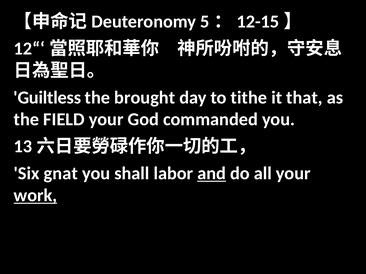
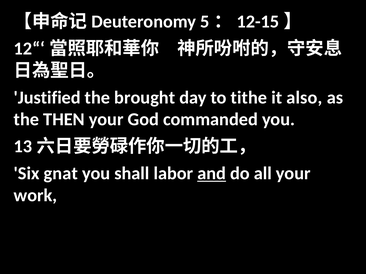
Guiltless: Guiltless -> Justified
that: that -> also
FIELD: FIELD -> THEN
work underline: present -> none
